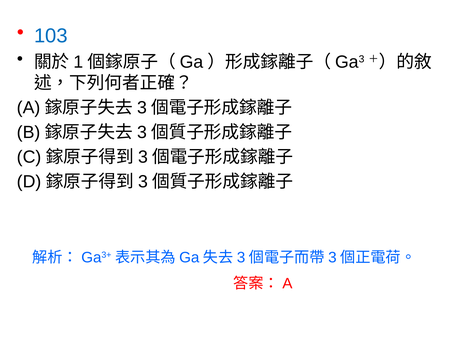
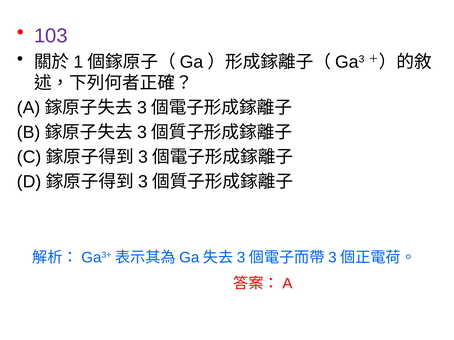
103 colour: blue -> purple
